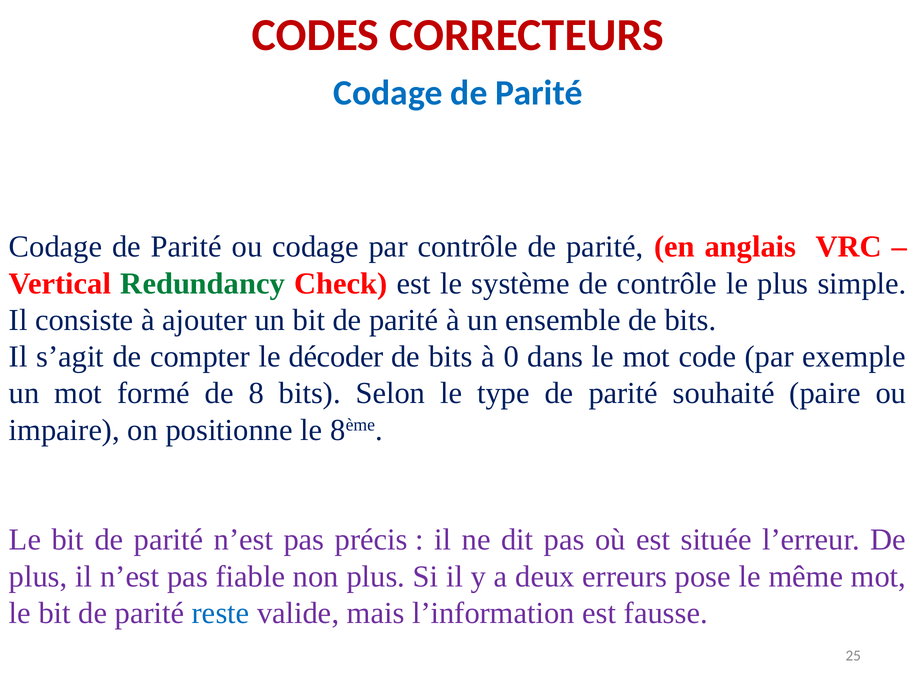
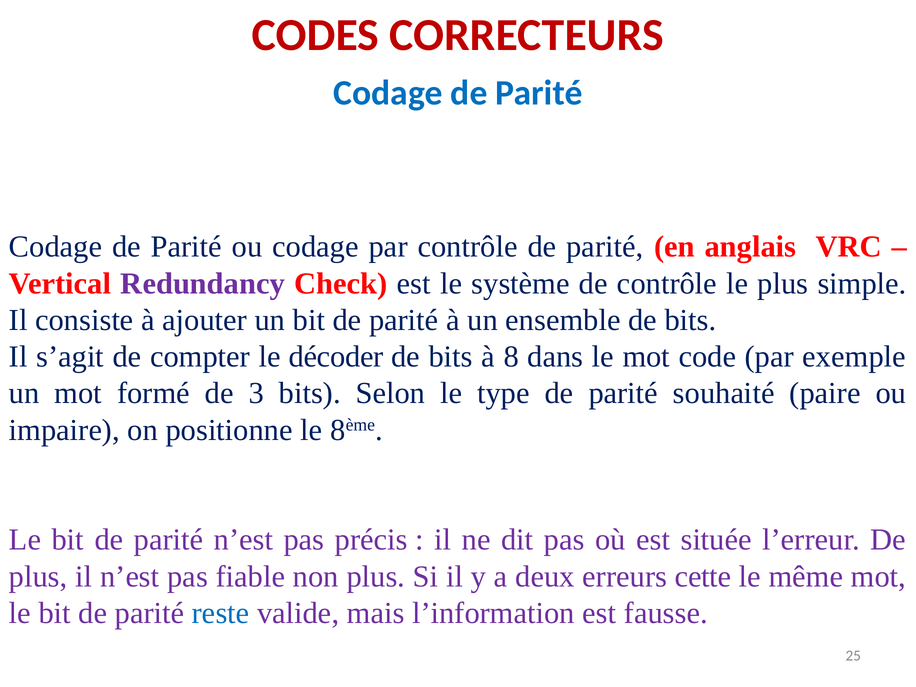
Redundancy colour: green -> purple
0: 0 -> 8
8: 8 -> 3
pose: pose -> cette
